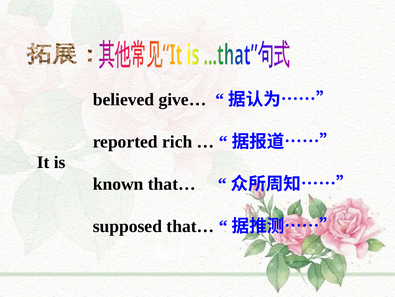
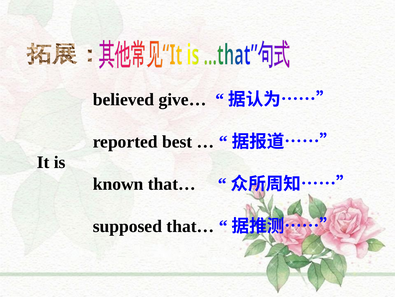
rich: rich -> best
